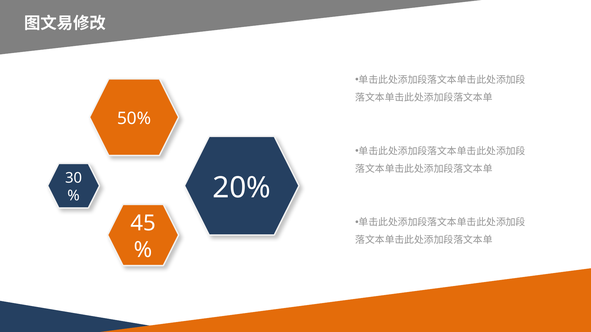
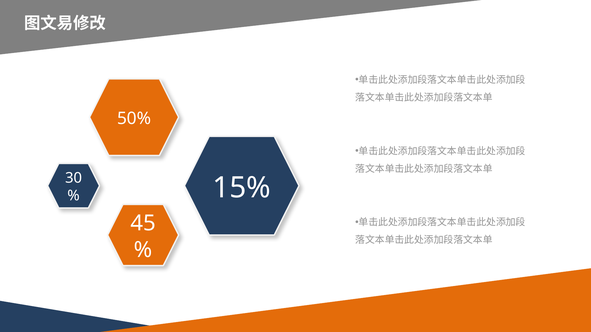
20%: 20% -> 15%
